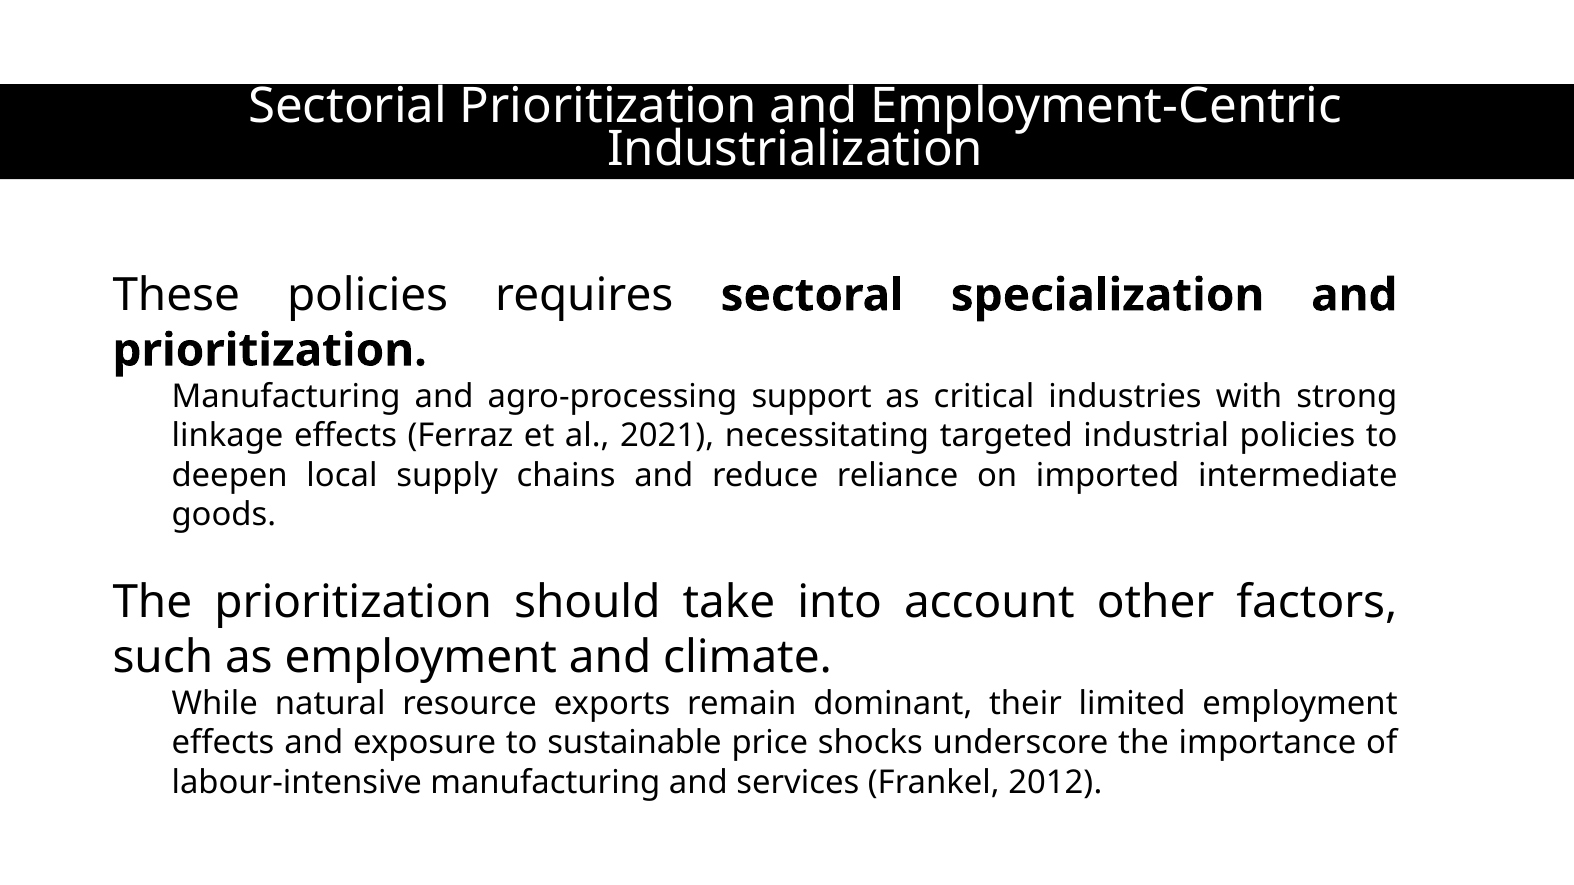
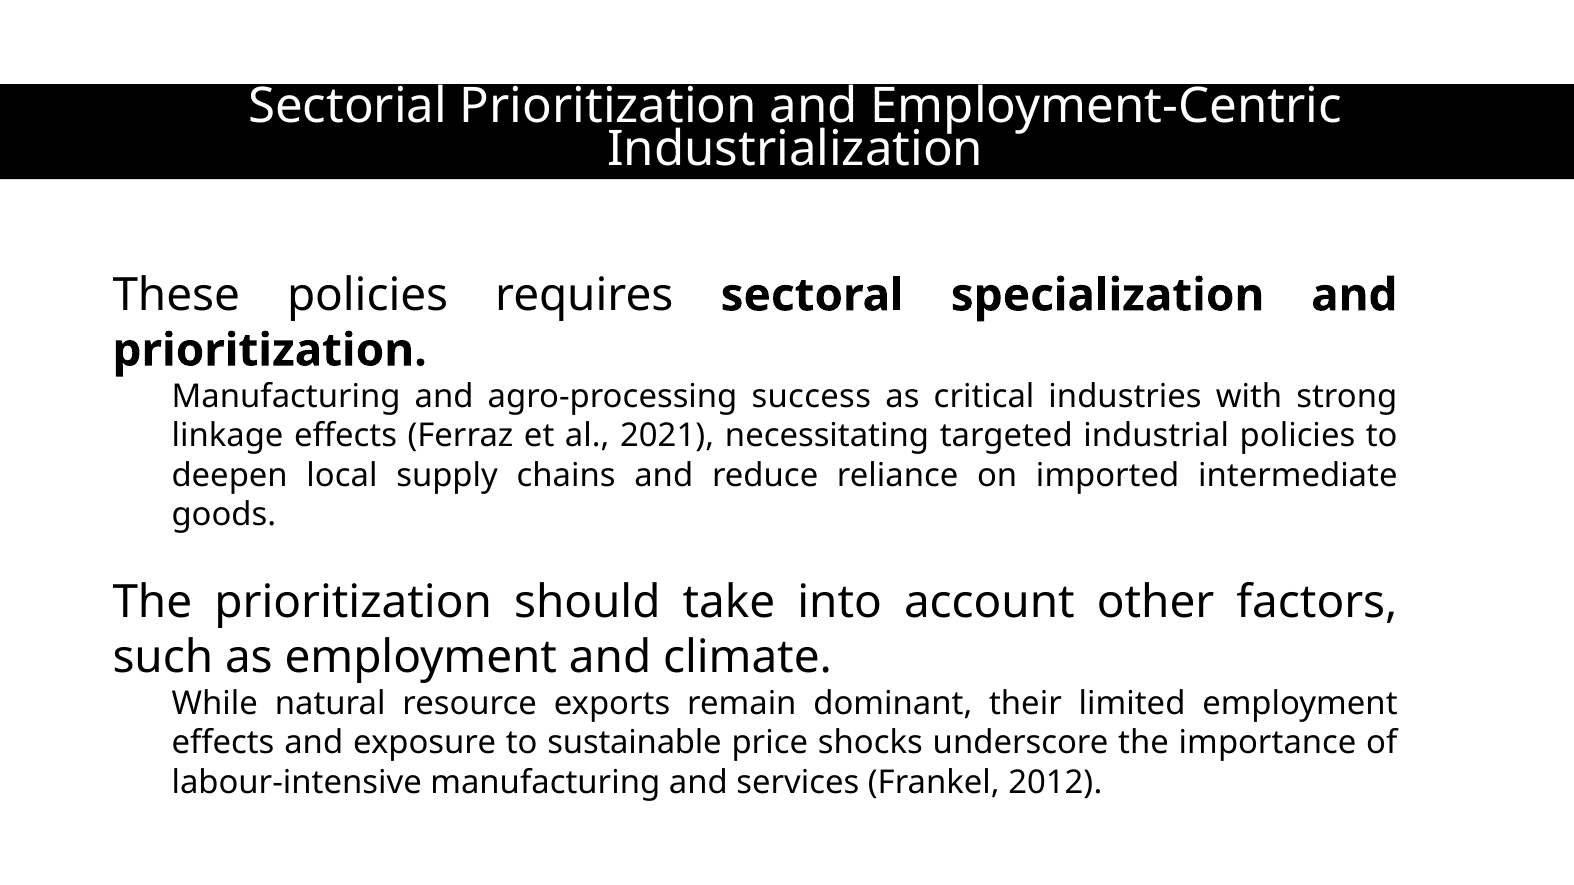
support: support -> success
